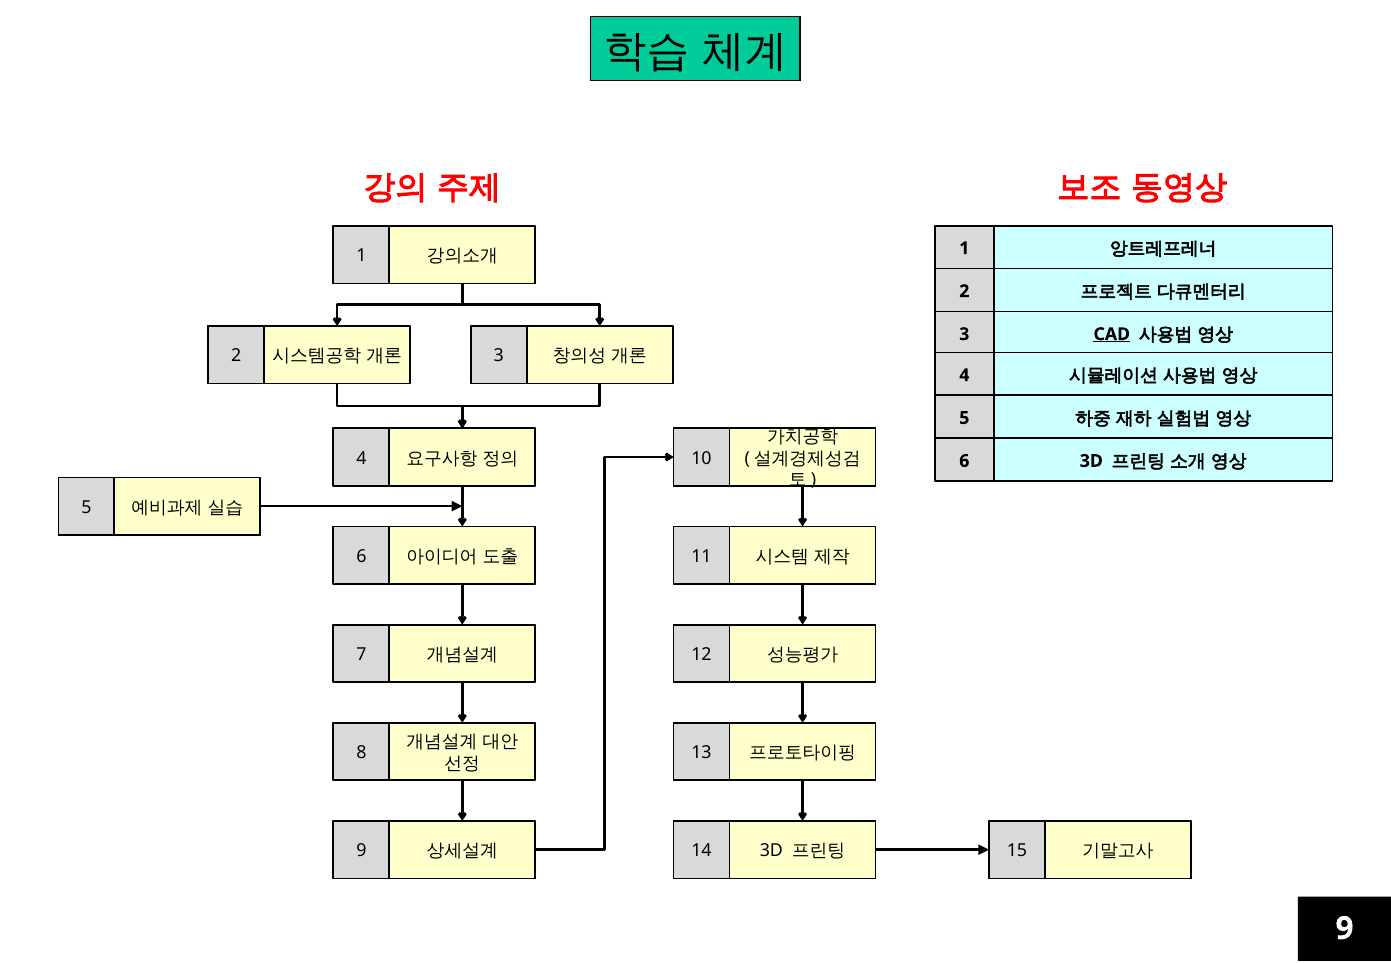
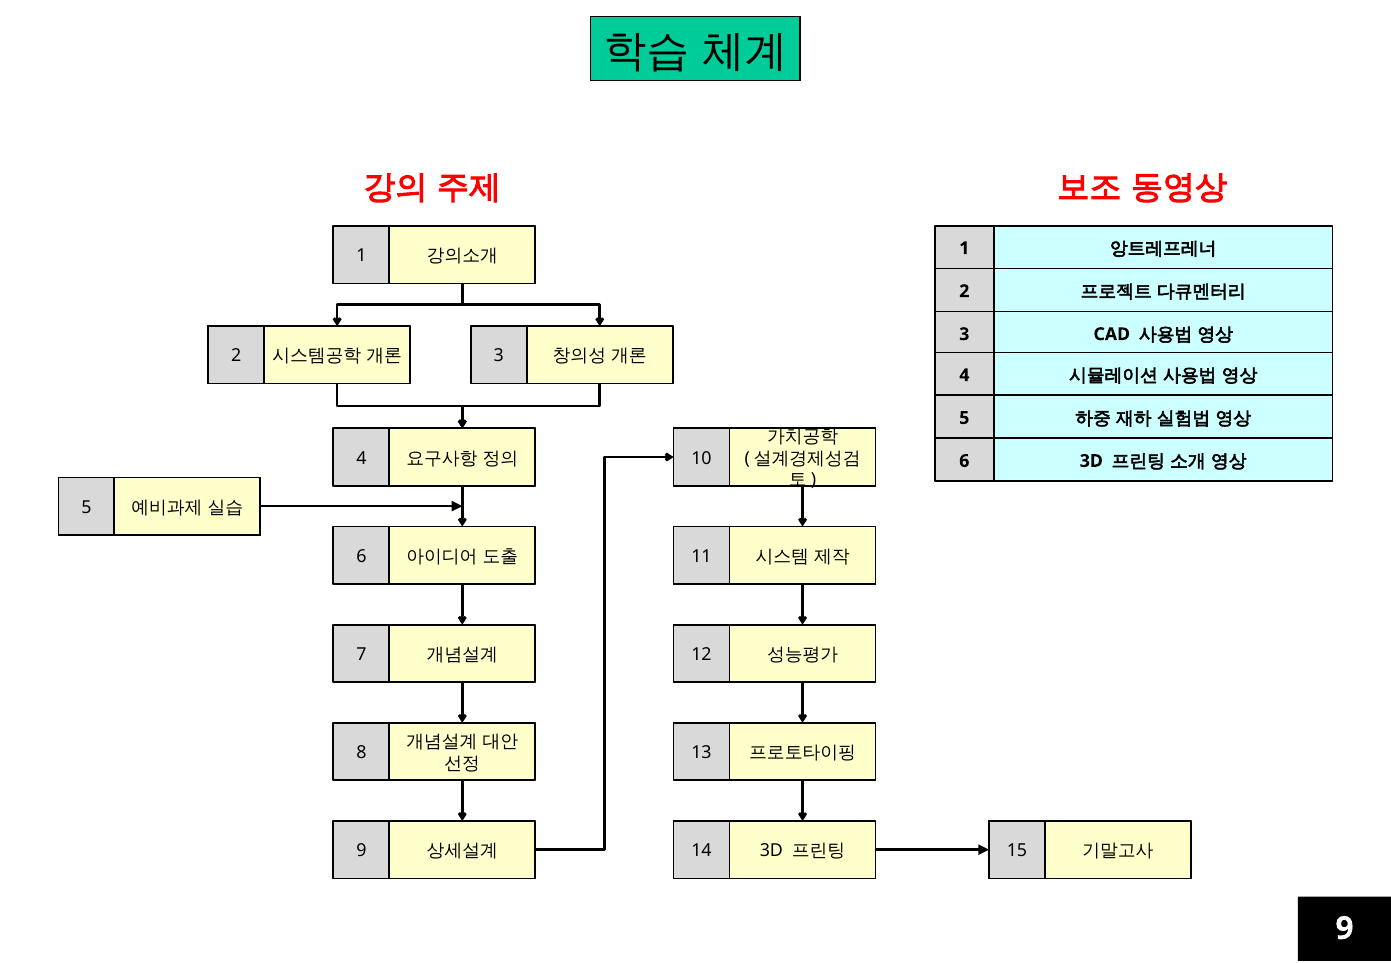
CAD underline: present -> none
